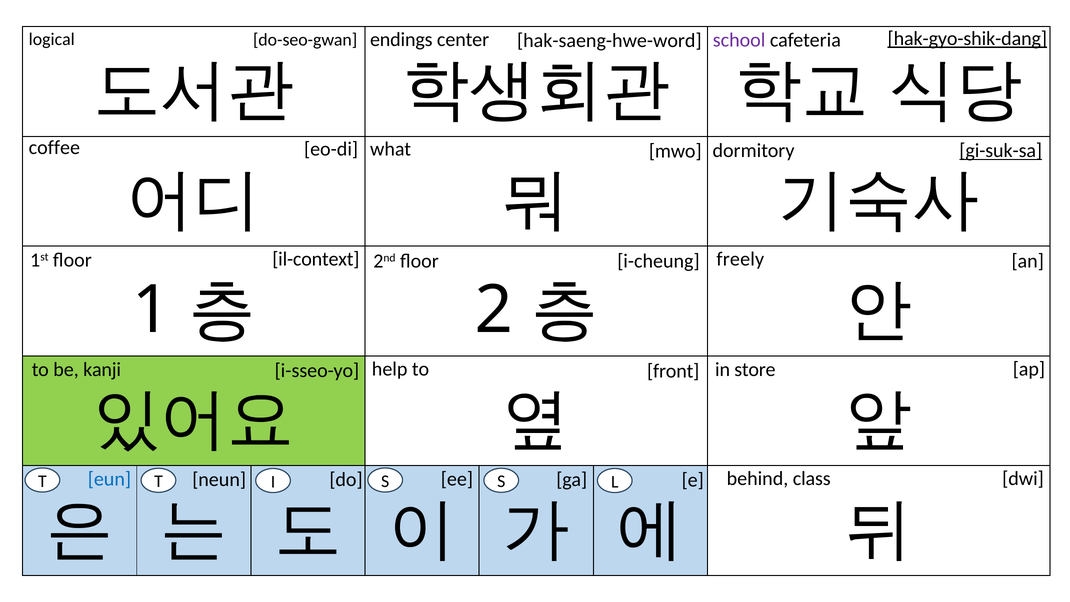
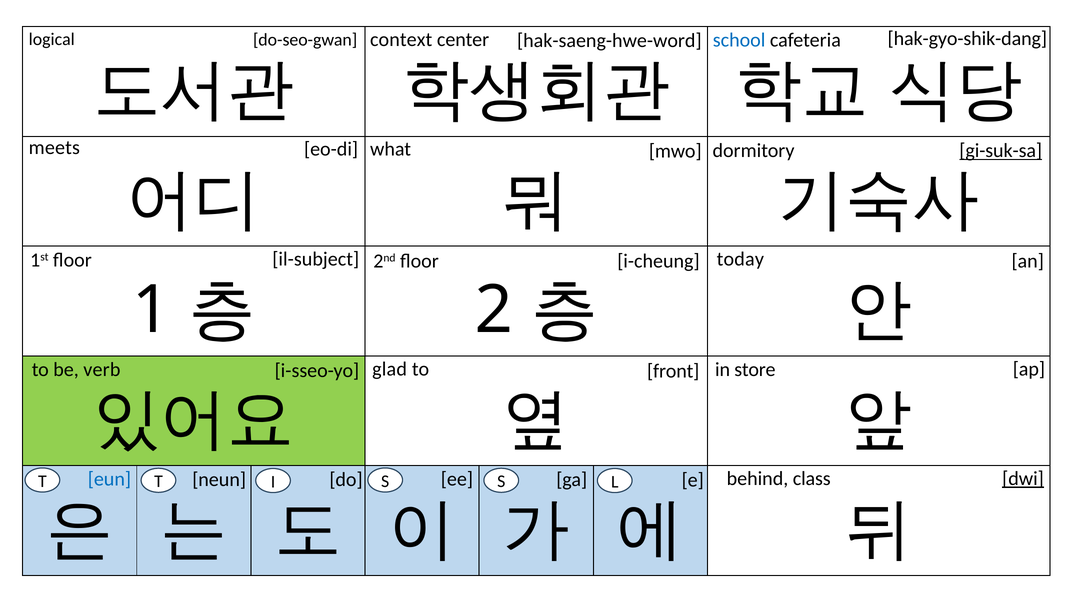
hak-gyo-shik-dang underline: present -> none
endings: endings -> context
school colour: purple -> blue
coffee: coffee -> meets
il-context: il-context -> il-subject
freely: freely -> today
kanji: kanji -> verb
help: help -> glad
dwi underline: none -> present
